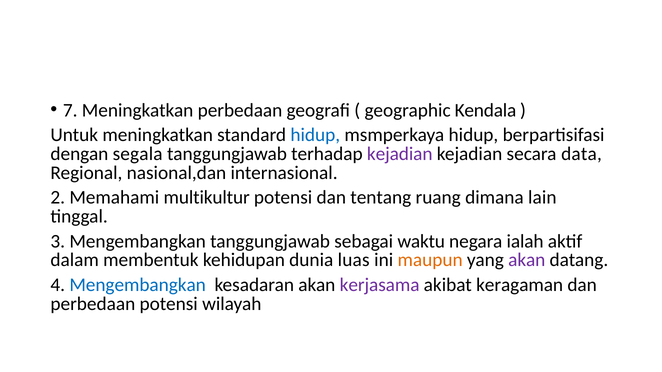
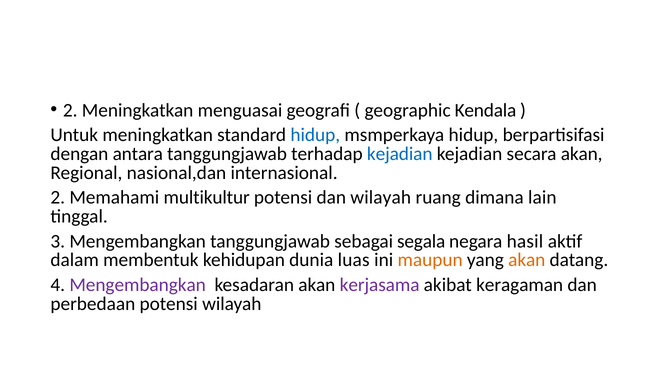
7 at (70, 110): 7 -> 2
Meningkatkan perbedaan: perbedaan -> menguasai
segala: segala -> antara
kejadian at (400, 154) colour: purple -> blue
secara data: data -> akan
dan tentang: tentang -> wilayah
waktu: waktu -> segala
ialah: ialah -> hasil
akan at (527, 260) colour: purple -> orange
Mengembangkan at (138, 285) colour: blue -> purple
